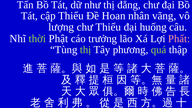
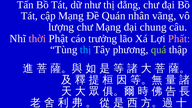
cập Thiểu: Thiểu -> Mạng
Hoan: Hoan -> Quán
chư Thiểu: Thiểu -> Mạng
huống: huống -> chung
thời colour: light green -> pink
thị at (86, 50) colour: light green -> light blue
